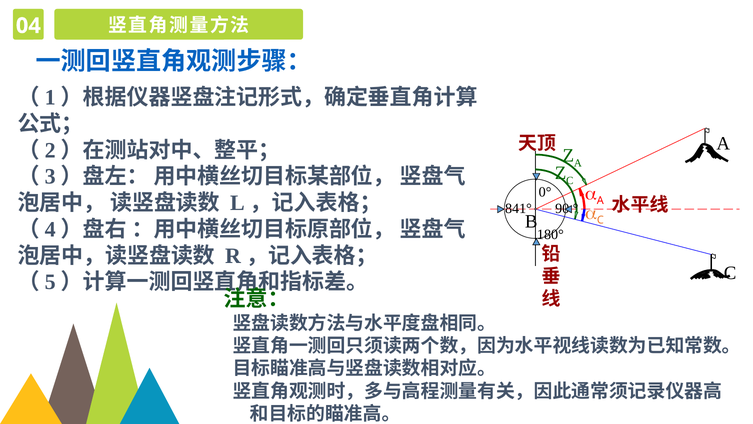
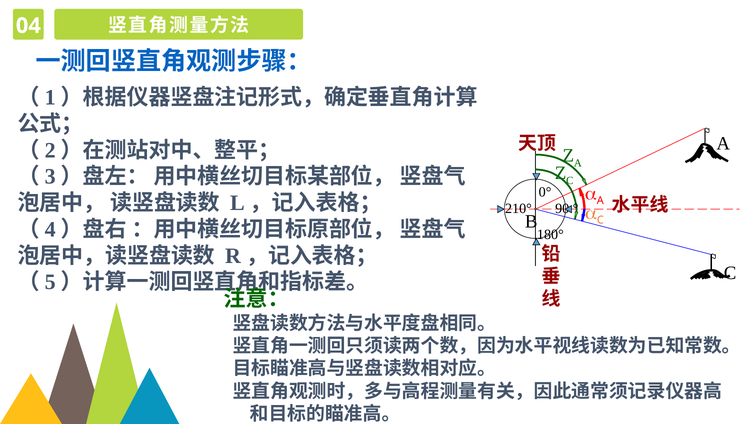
841°: 841° -> 210°
